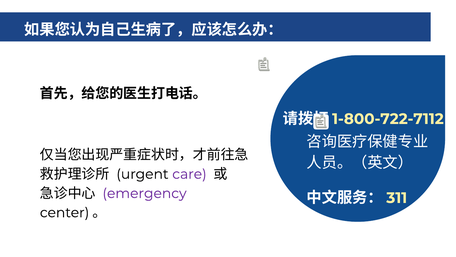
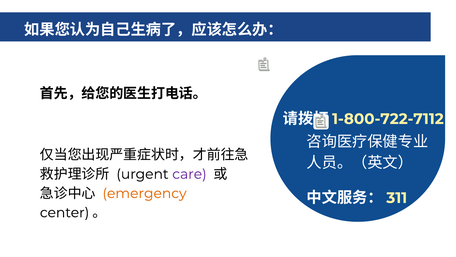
emergency colour: purple -> orange
